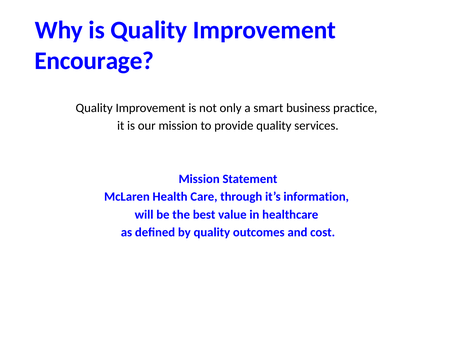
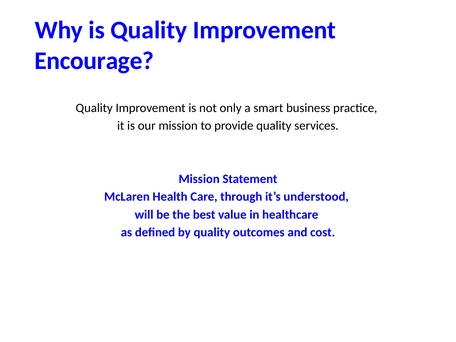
information: information -> understood
